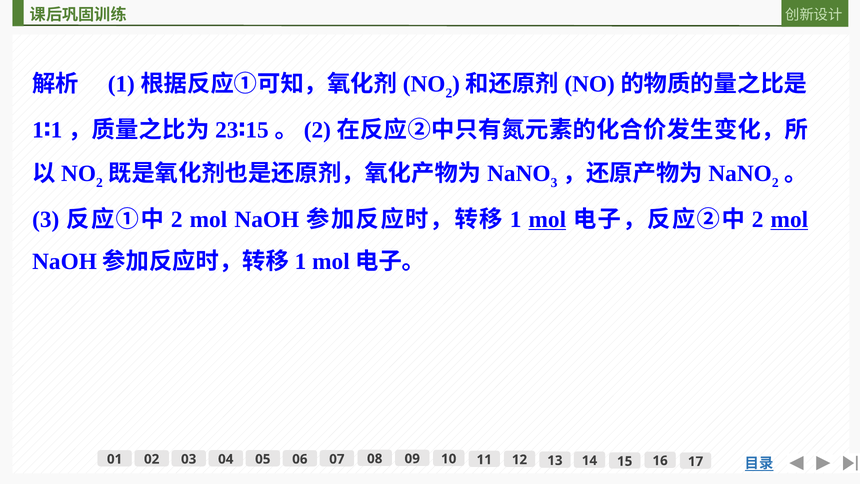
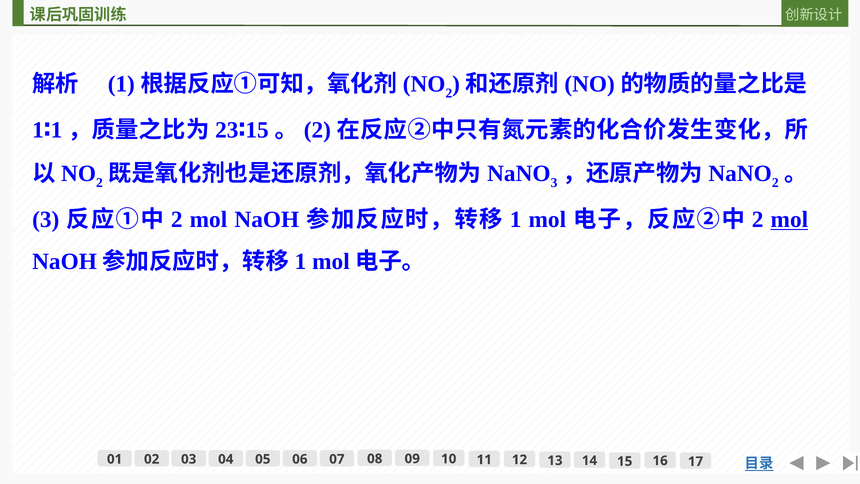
mol at (547, 219) underline: present -> none
